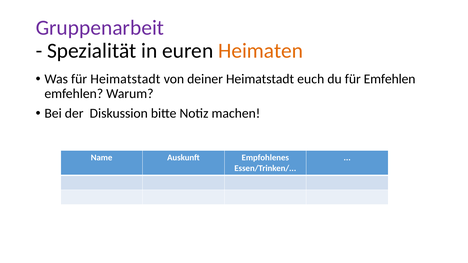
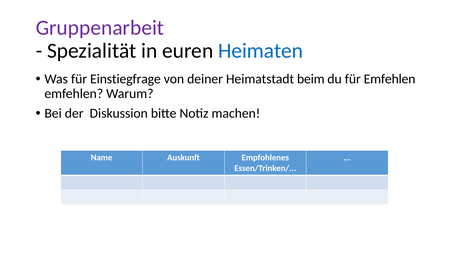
Heimaten colour: orange -> blue
für Heimatstadt: Heimatstadt -> Einstiegfrage
euch: euch -> beim
